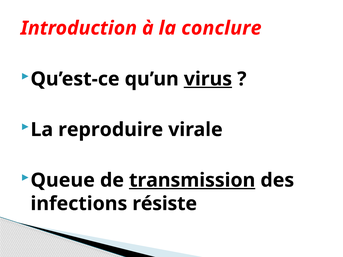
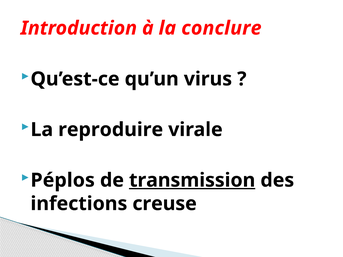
virus underline: present -> none
Queue: Queue -> Péplos
résiste: résiste -> creuse
